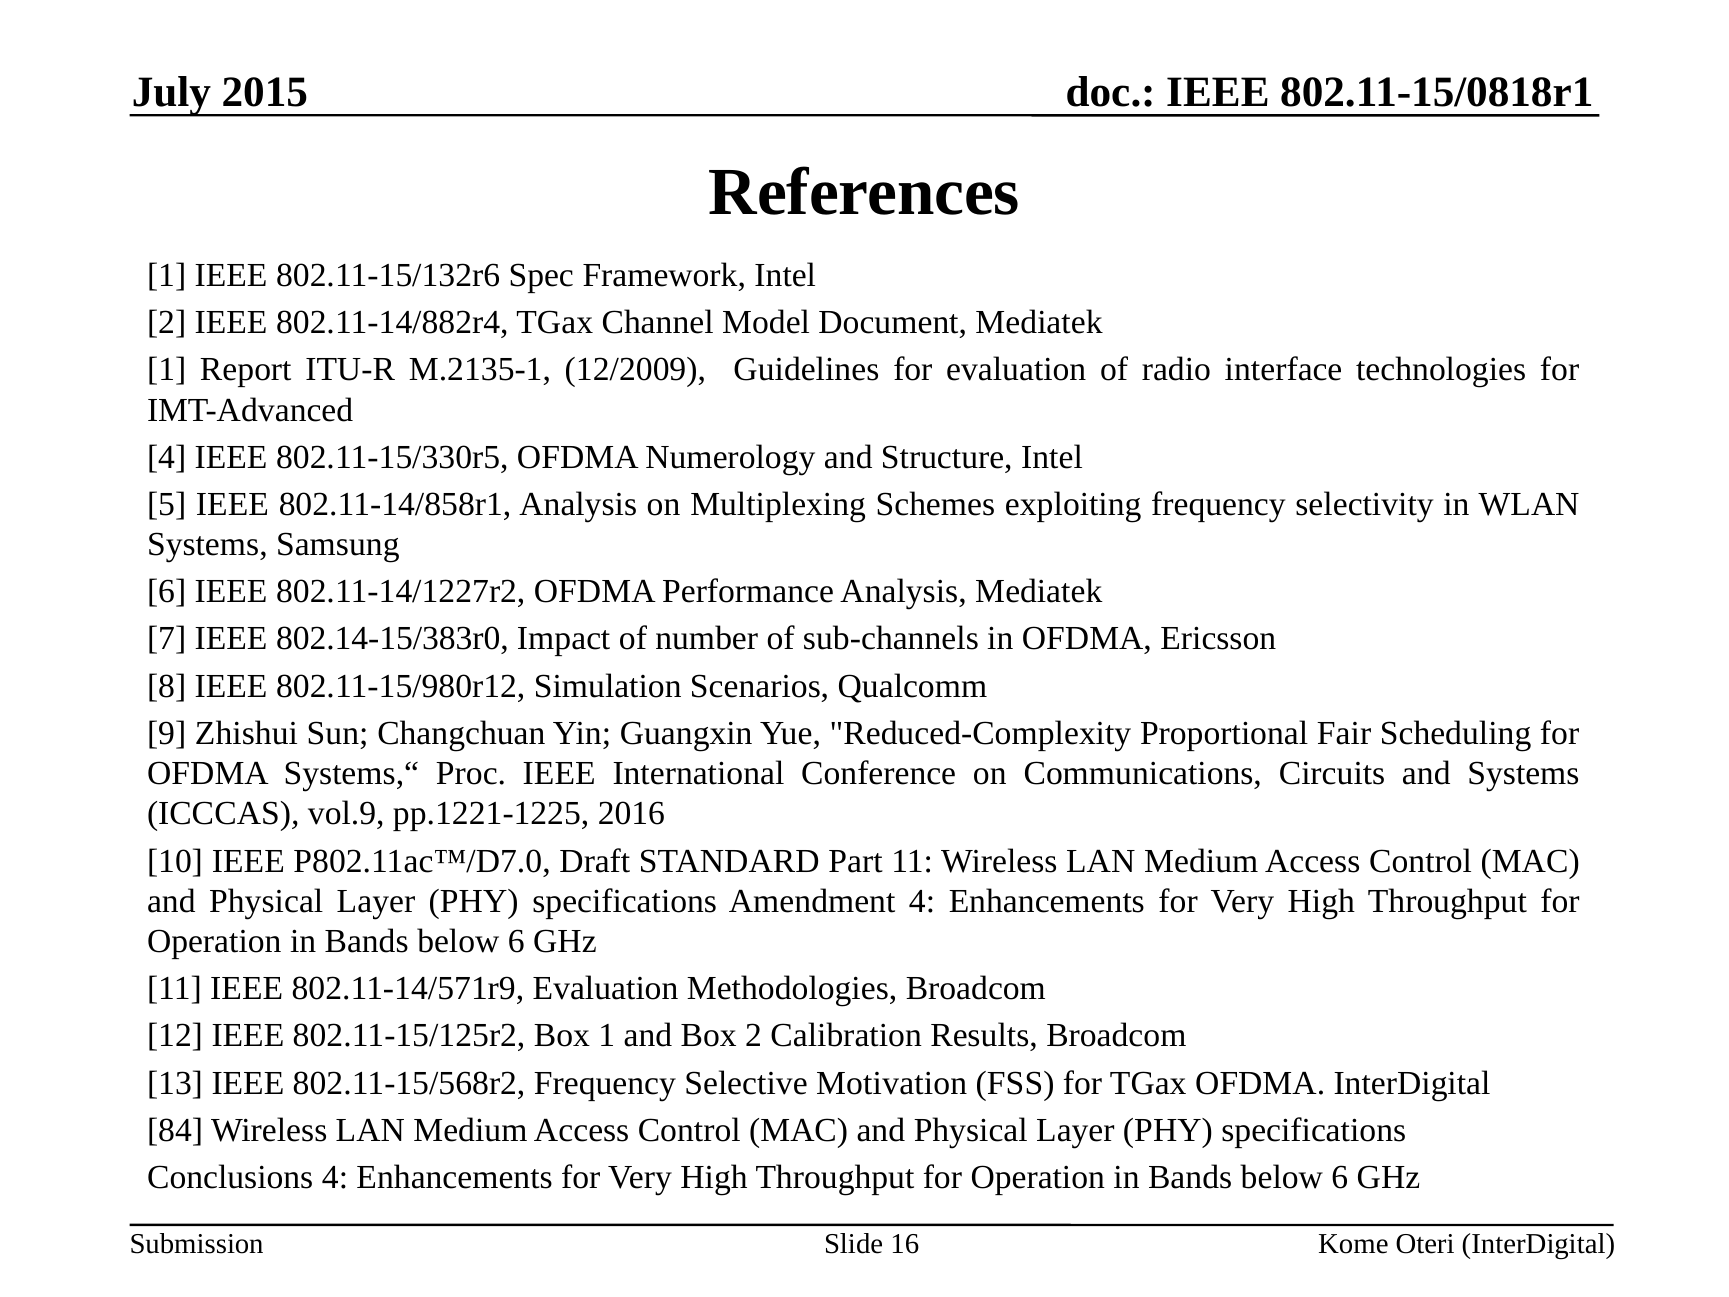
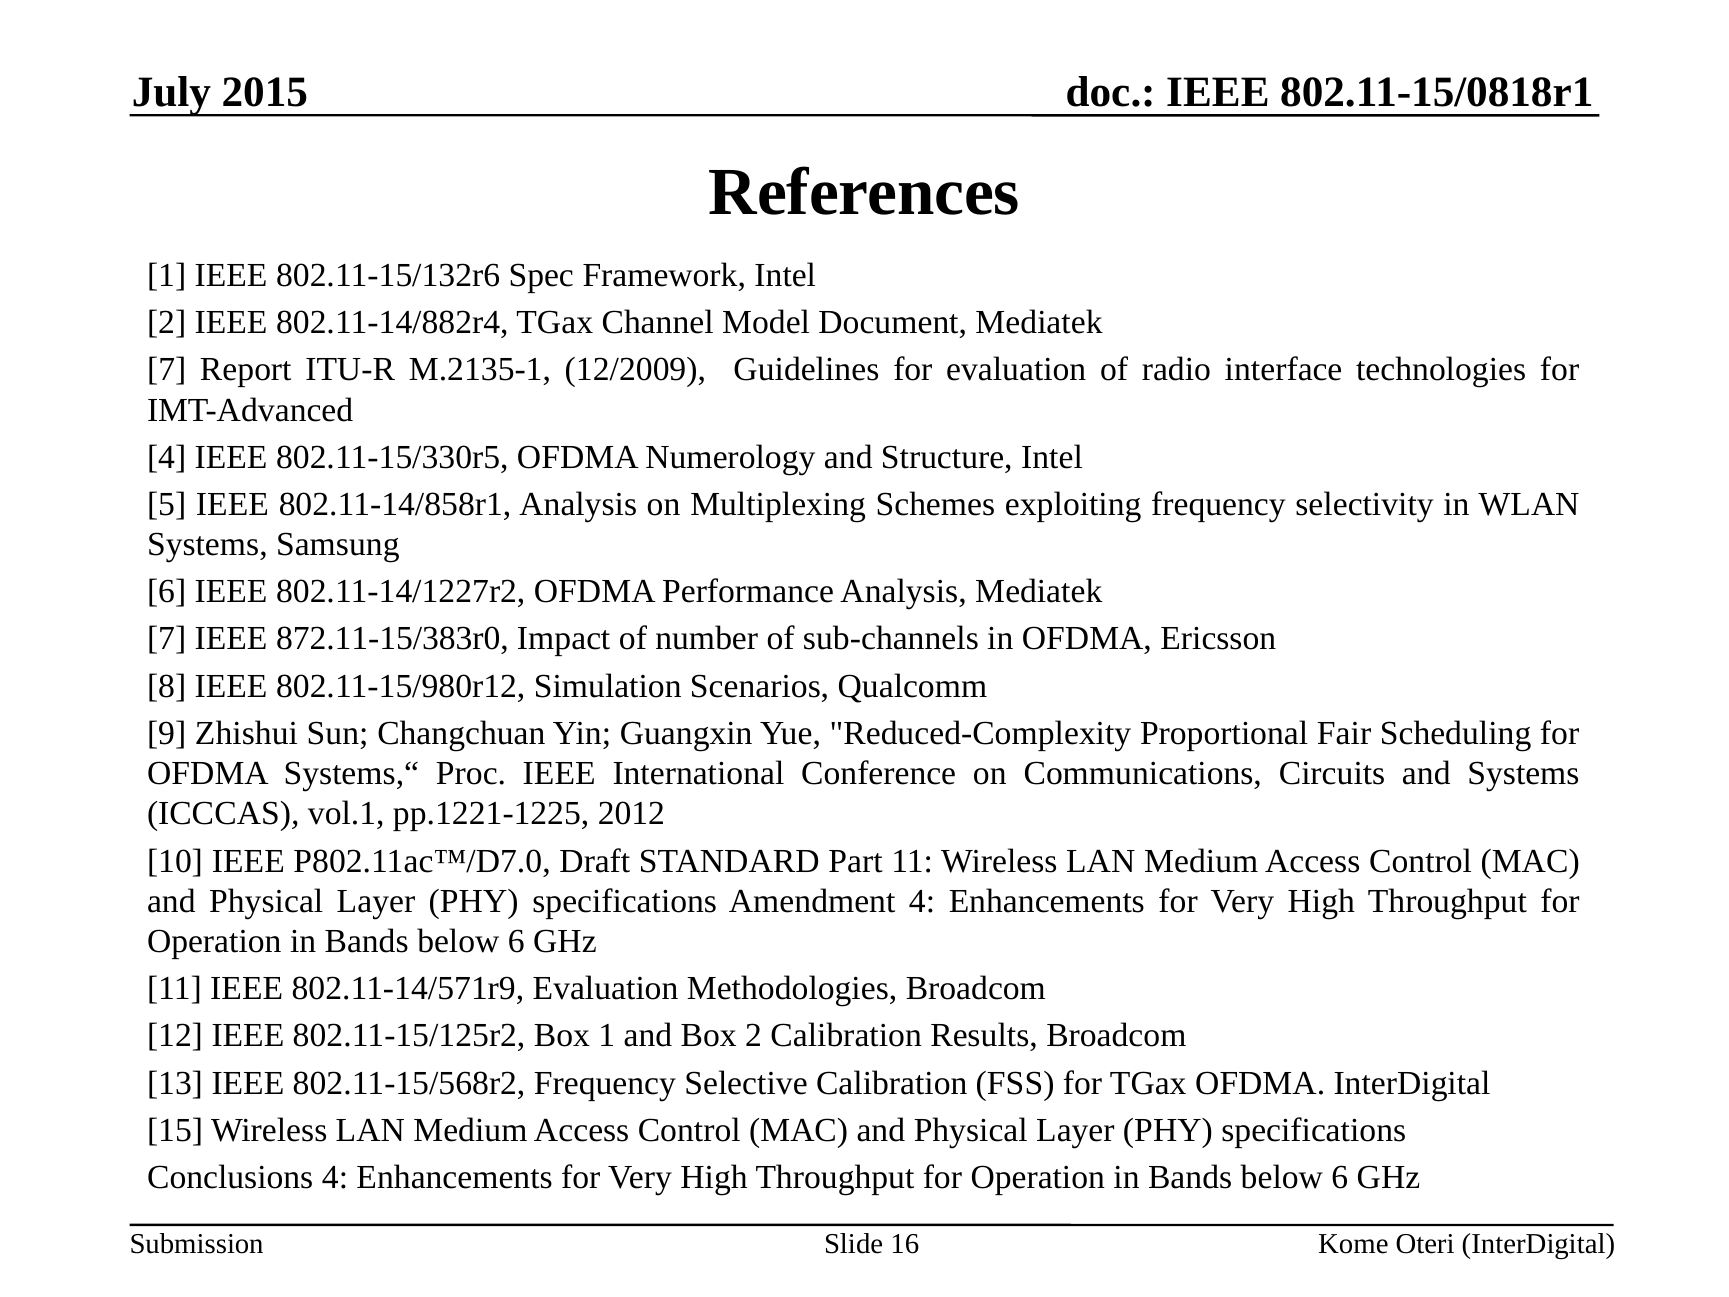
1 at (167, 370): 1 -> 7
802.14-15/383r0: 802.14-15/383r0 -> 872.11-15/383r0
vol.9: vol.9 -> vol.1
2016: 2016 -> 2012
Selective Motivation: Motivation -> Calibration
84: 84 -> 15
